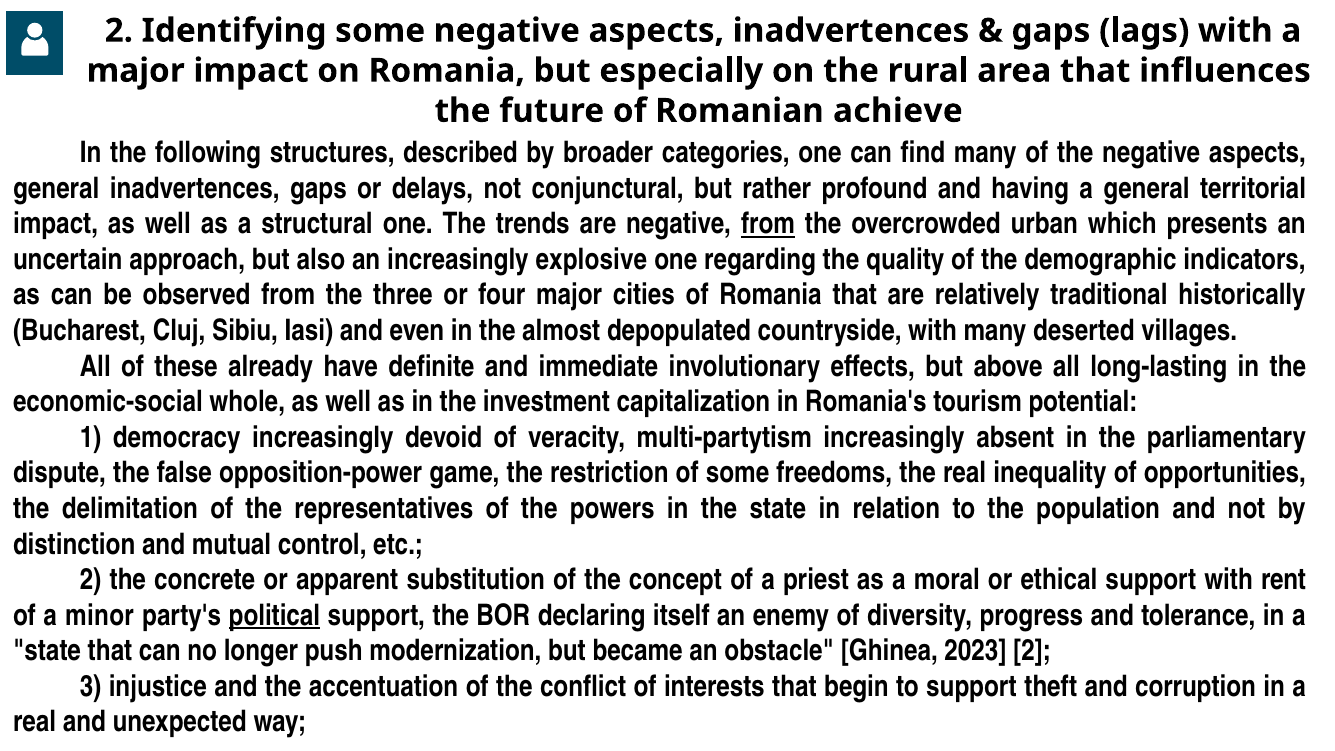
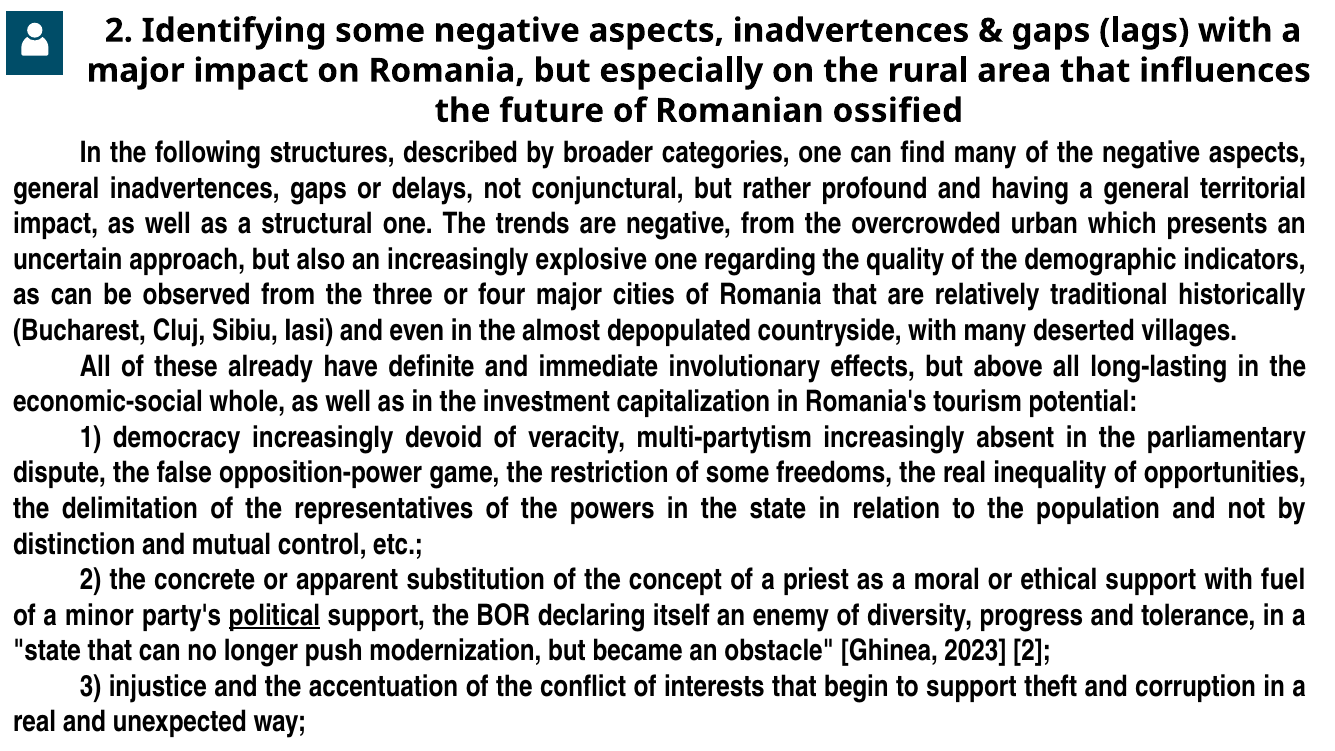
achieve: achieve -> ossified
from at (768, 224) underline: present -> none
rent: rent -> fuel
